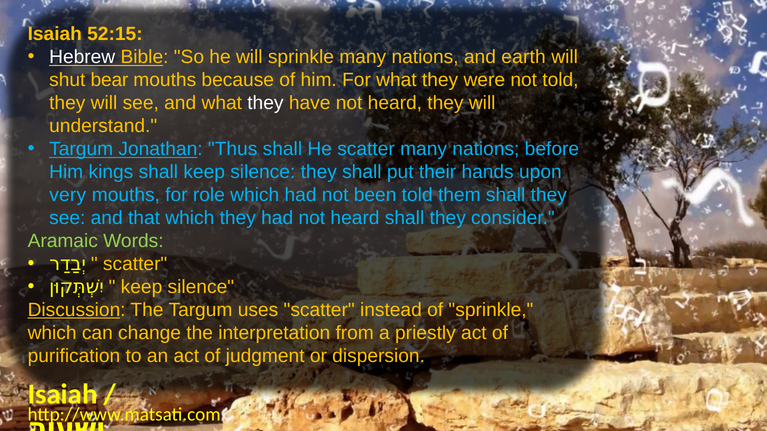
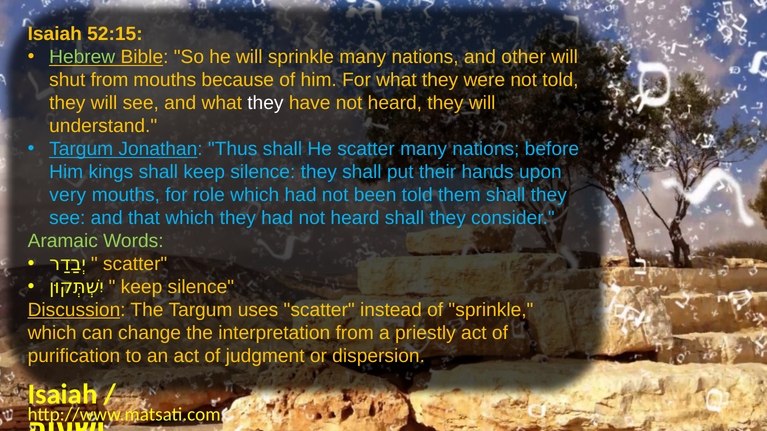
Hebrew colour: white -> light green
earth: earth -> other
shut bear: bear -> from
